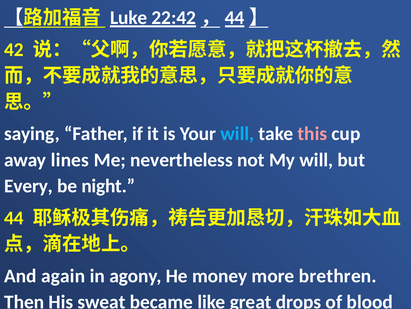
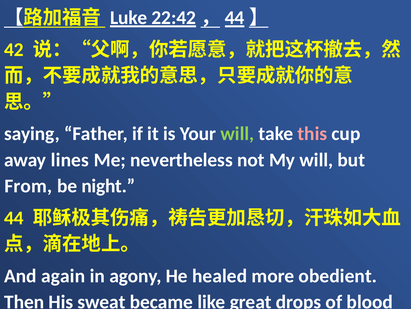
will at (237, 134) colour: light blue -> light green
Every: Every -> From
money: money -> healed
brethren: brethren -> obedient
